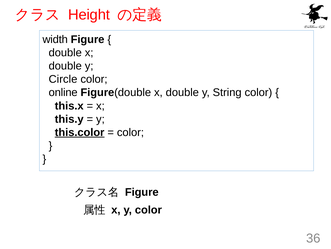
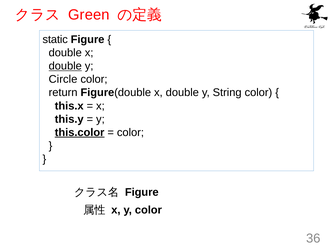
Height: Height -> Green
width: width -> static
double at (65, 66) underline: none -> present
online: online -> return
